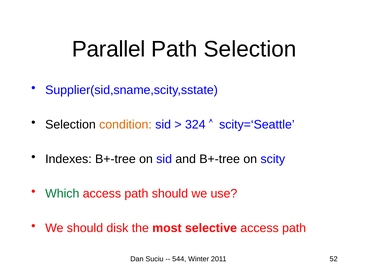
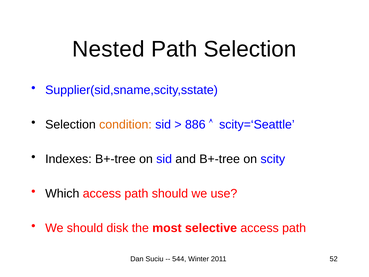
Parallel: Parallel -> Nested
324: 324 -> 886
Which colour: green -> black
